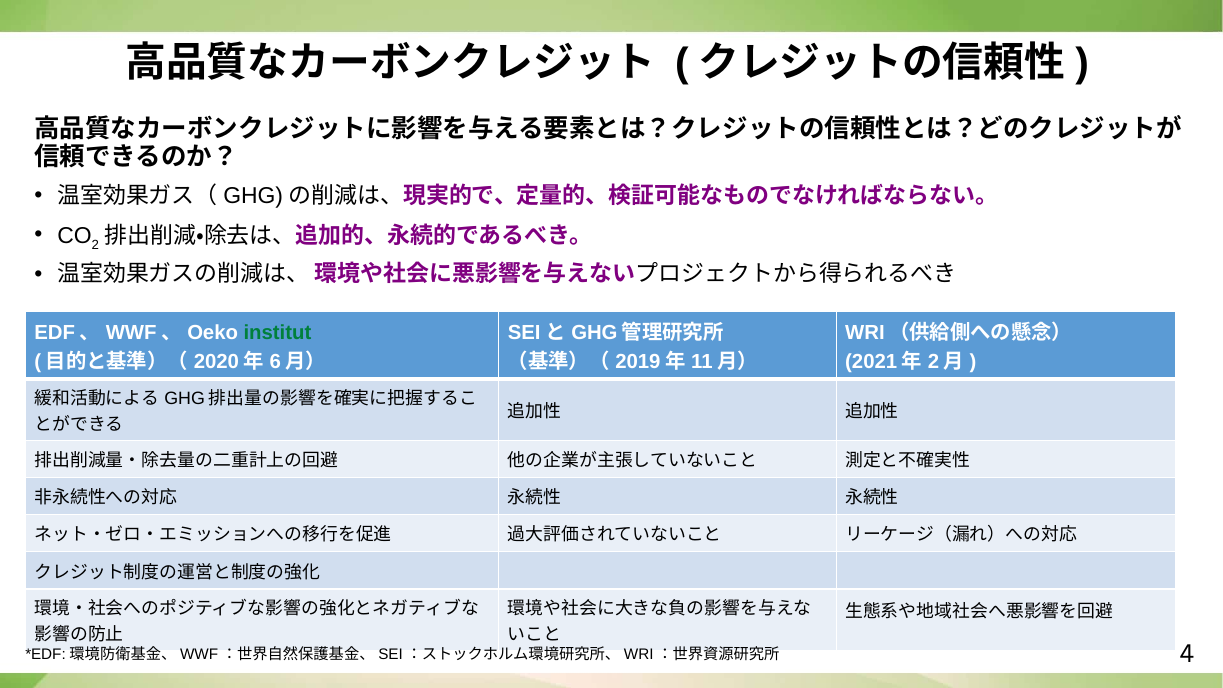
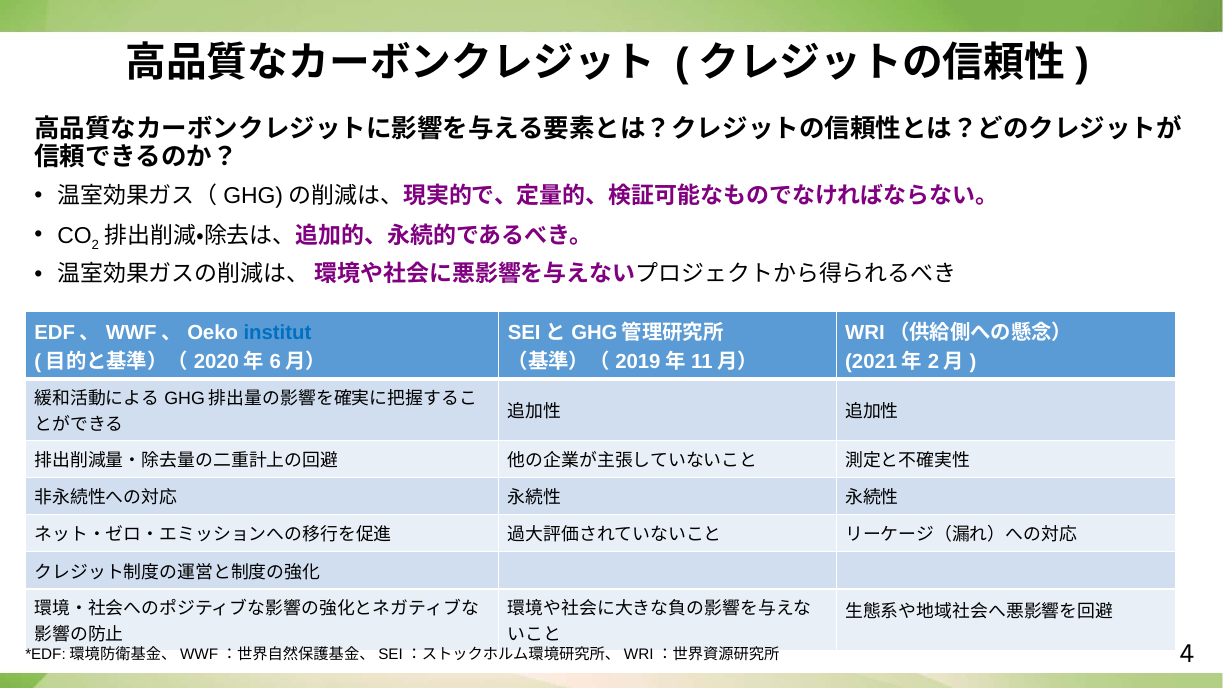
institut colour: green -> blue
